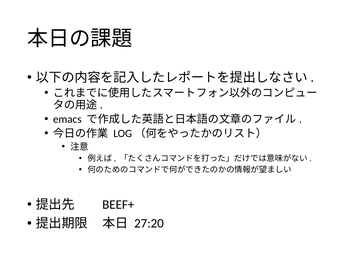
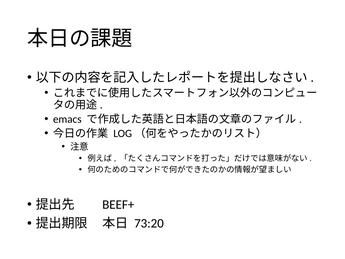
27:20: 27:20 -> 73:20
